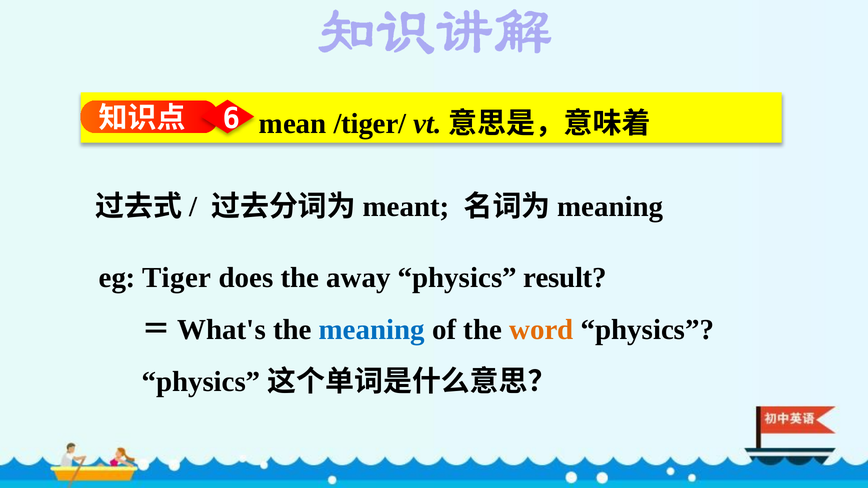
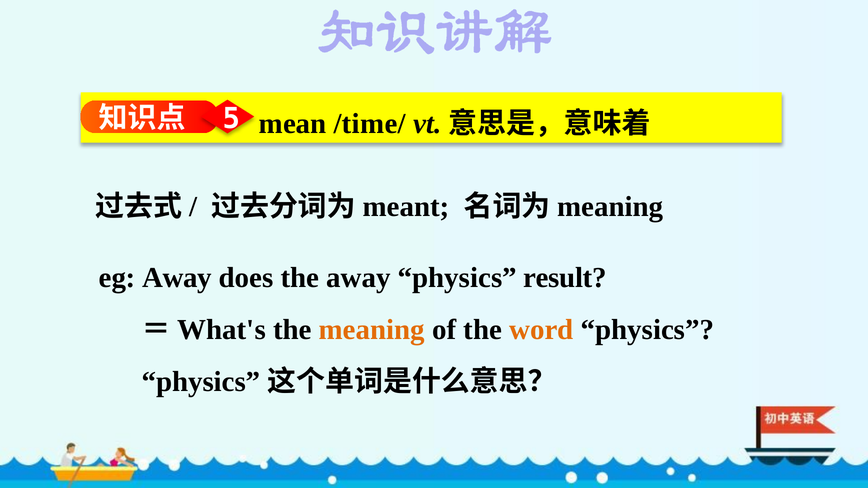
6: 6 -> 5
/tiger/: /tiger/ -> /time/
eg Tiger: Tiger -> Away
meaning colour: blue -> orange
